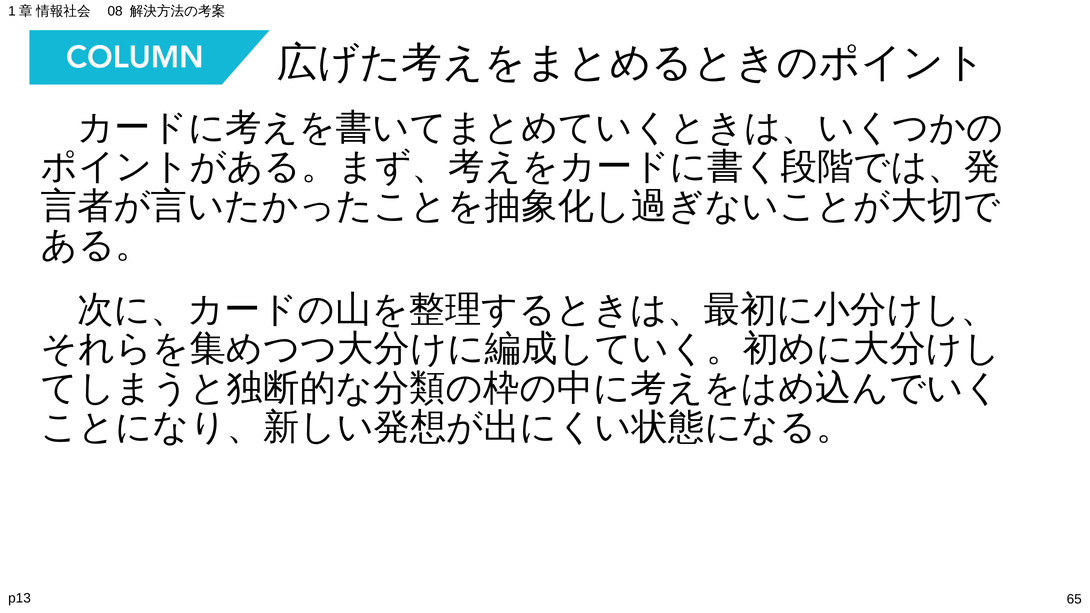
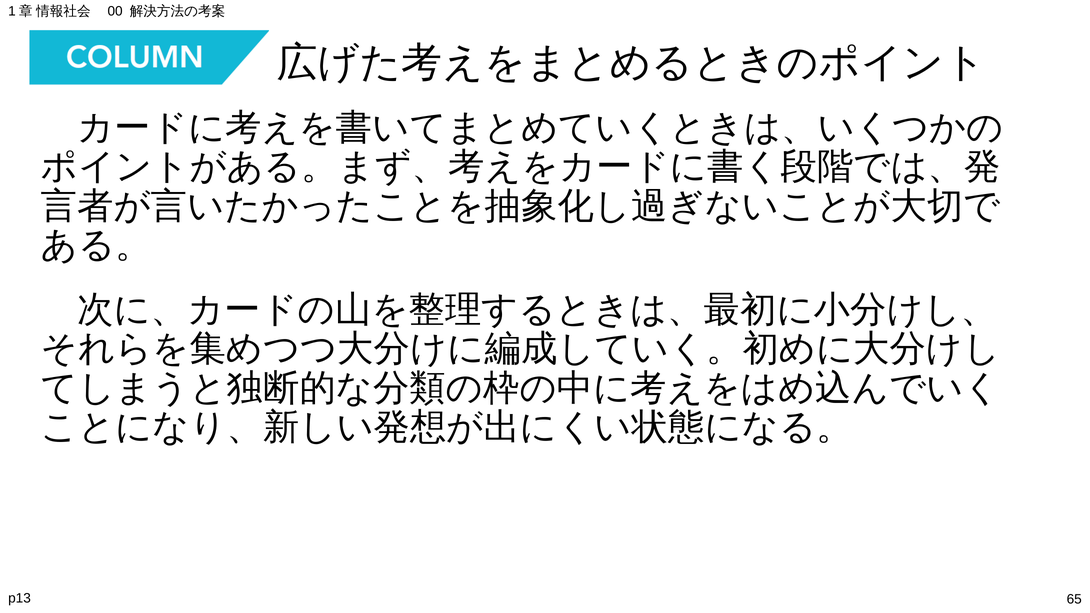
08: 08 -> 00
